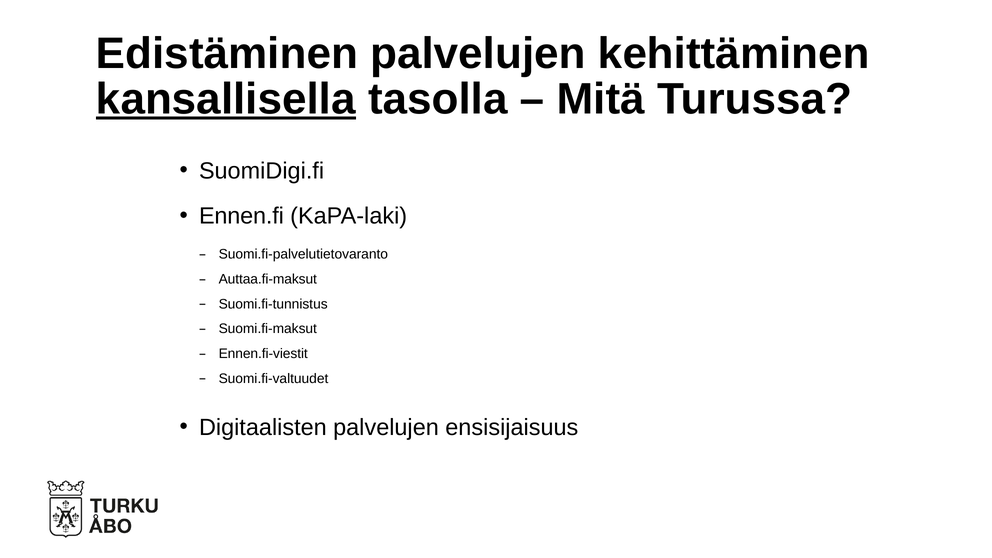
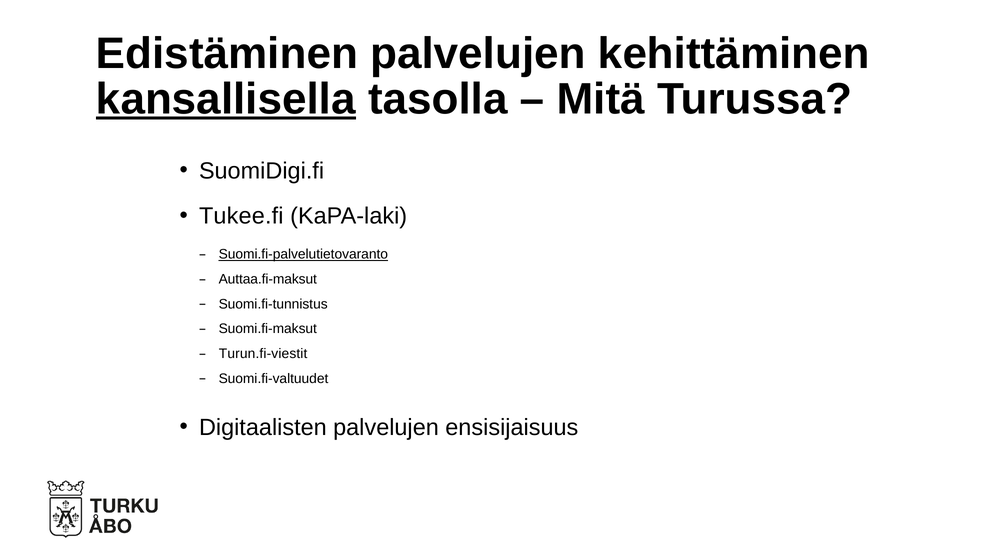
Ennen.fi: Ennen.fi -> Tukee.fi
Suomi.fi-palvelutietovaranto underline: none -> present
Ennen.fi-viestit: Ennen.fi-viestit -> Turun.fi-viestit
